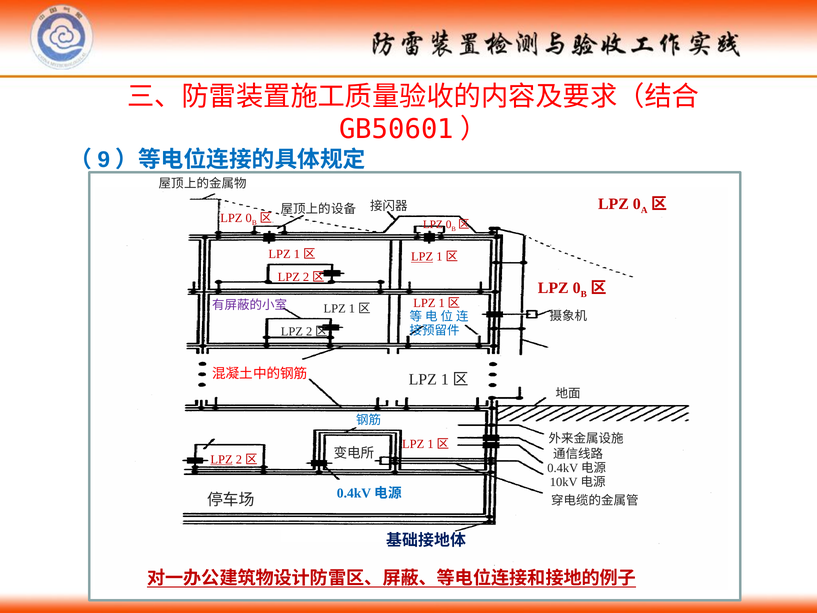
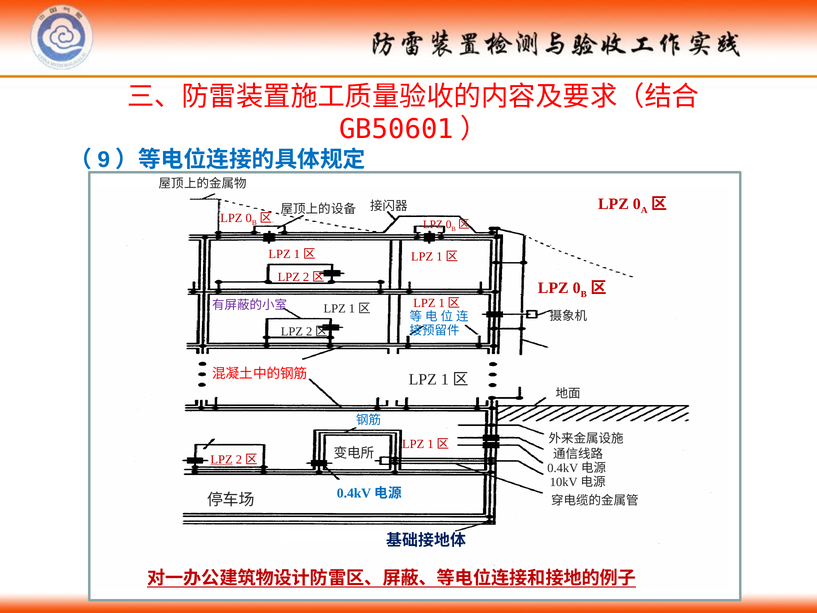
LPZ at (422, 257) underline: present -> none
